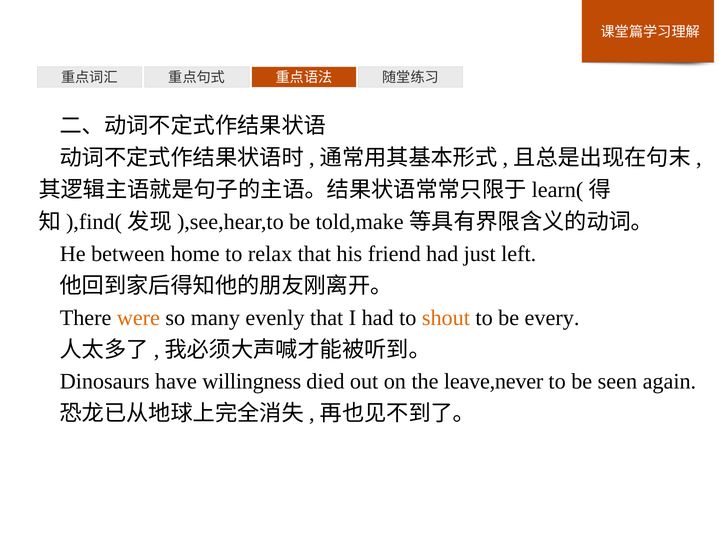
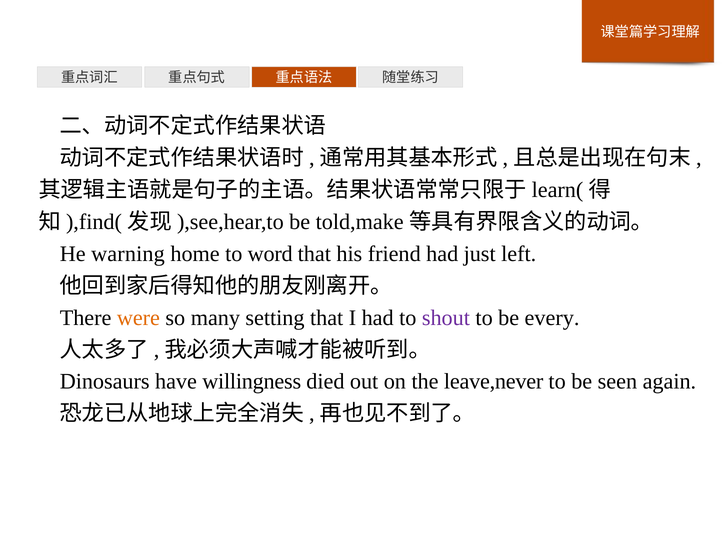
between: between -> warning
relax: relax -> word
evenly: evenly -> setting
shout colour: orange -> purple
